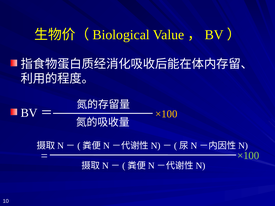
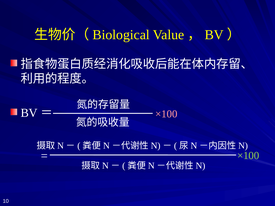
×100 at (166, 114) colour: yellow -> pink
